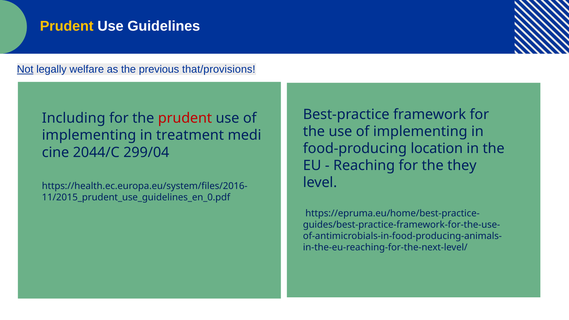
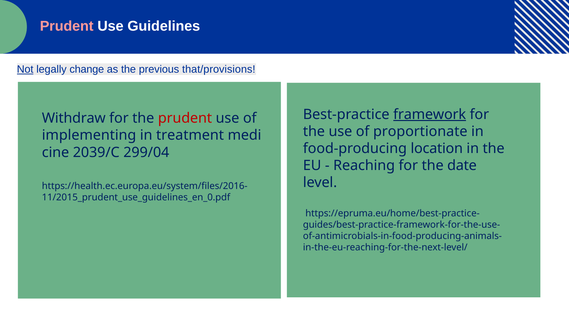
Prudent at (67, 26) colour: yellow -> pink
welfare: welfare -> change
framework underline: none -> present
Including: Including -> Withdraw
the use of implementing: implementing -> proportionate
2044/C: 2044/C -> 2039/C
they: they -> date
